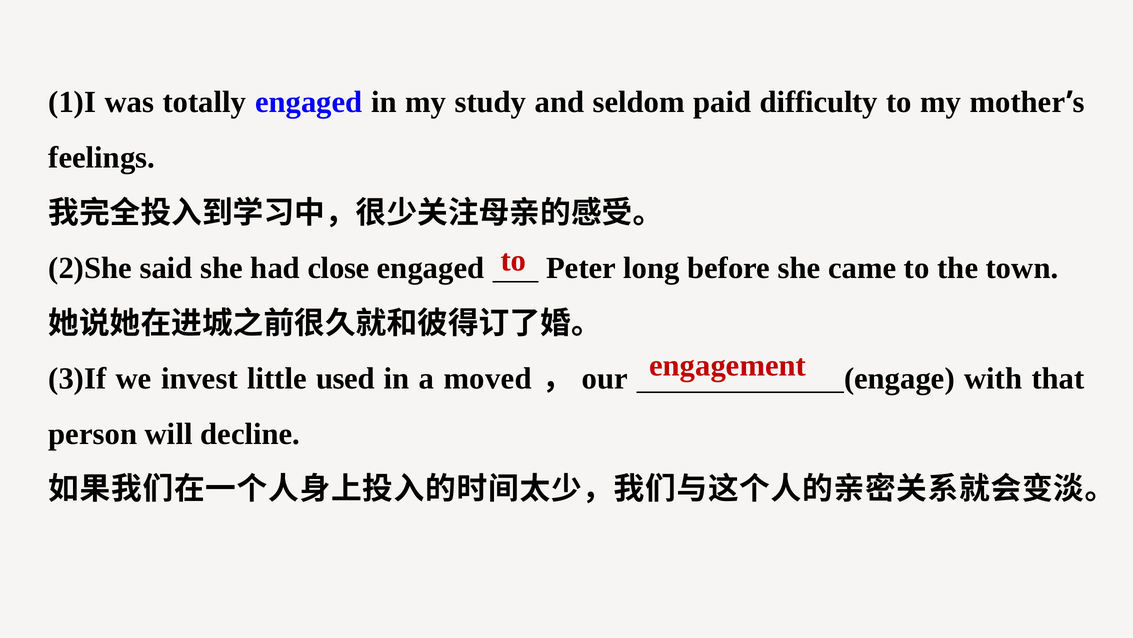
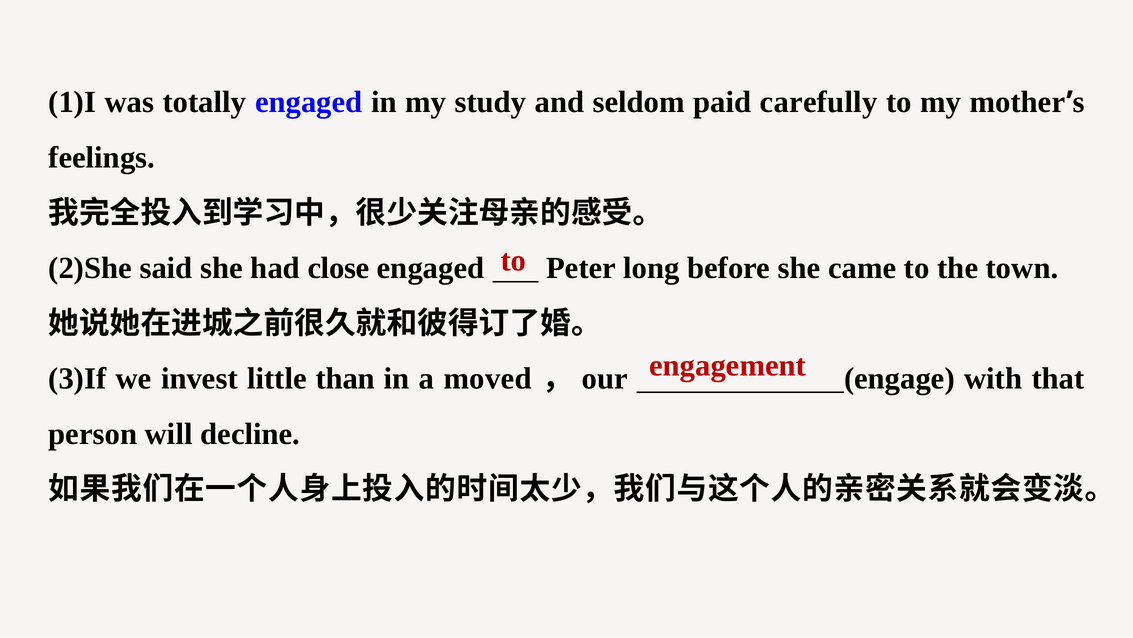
difficulty: difficulty -> carefully
used: used -> than
